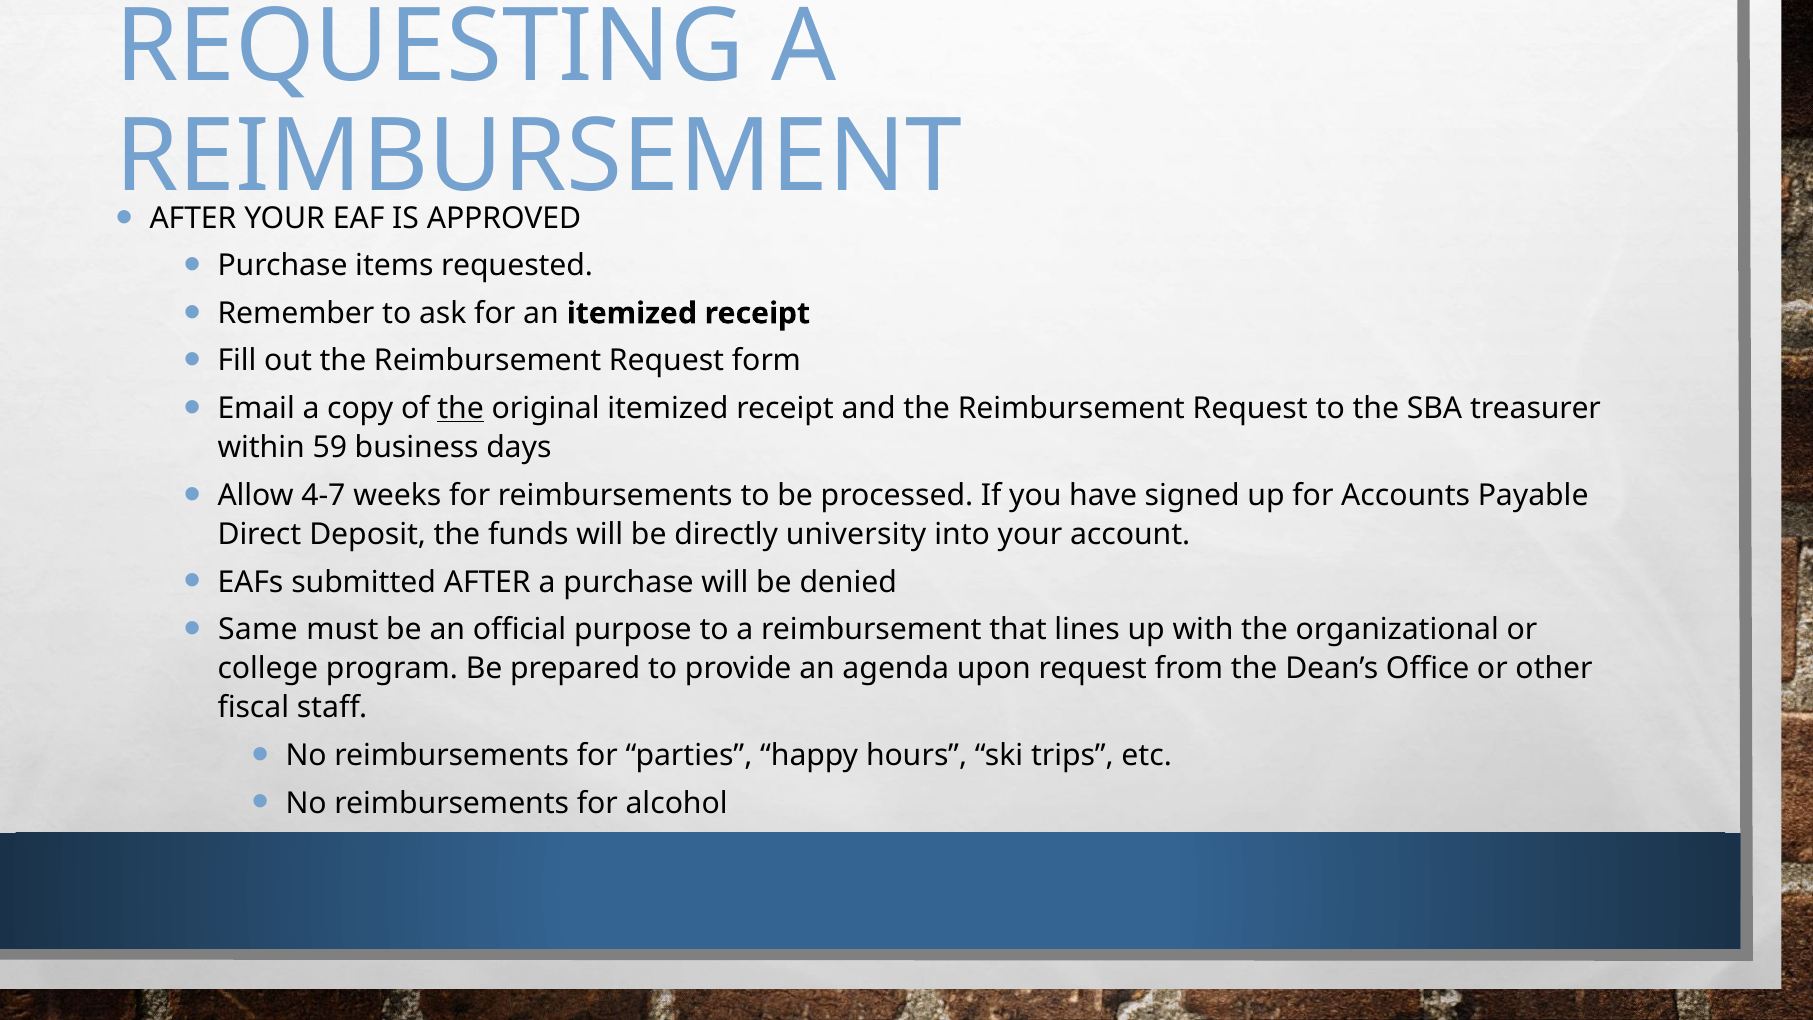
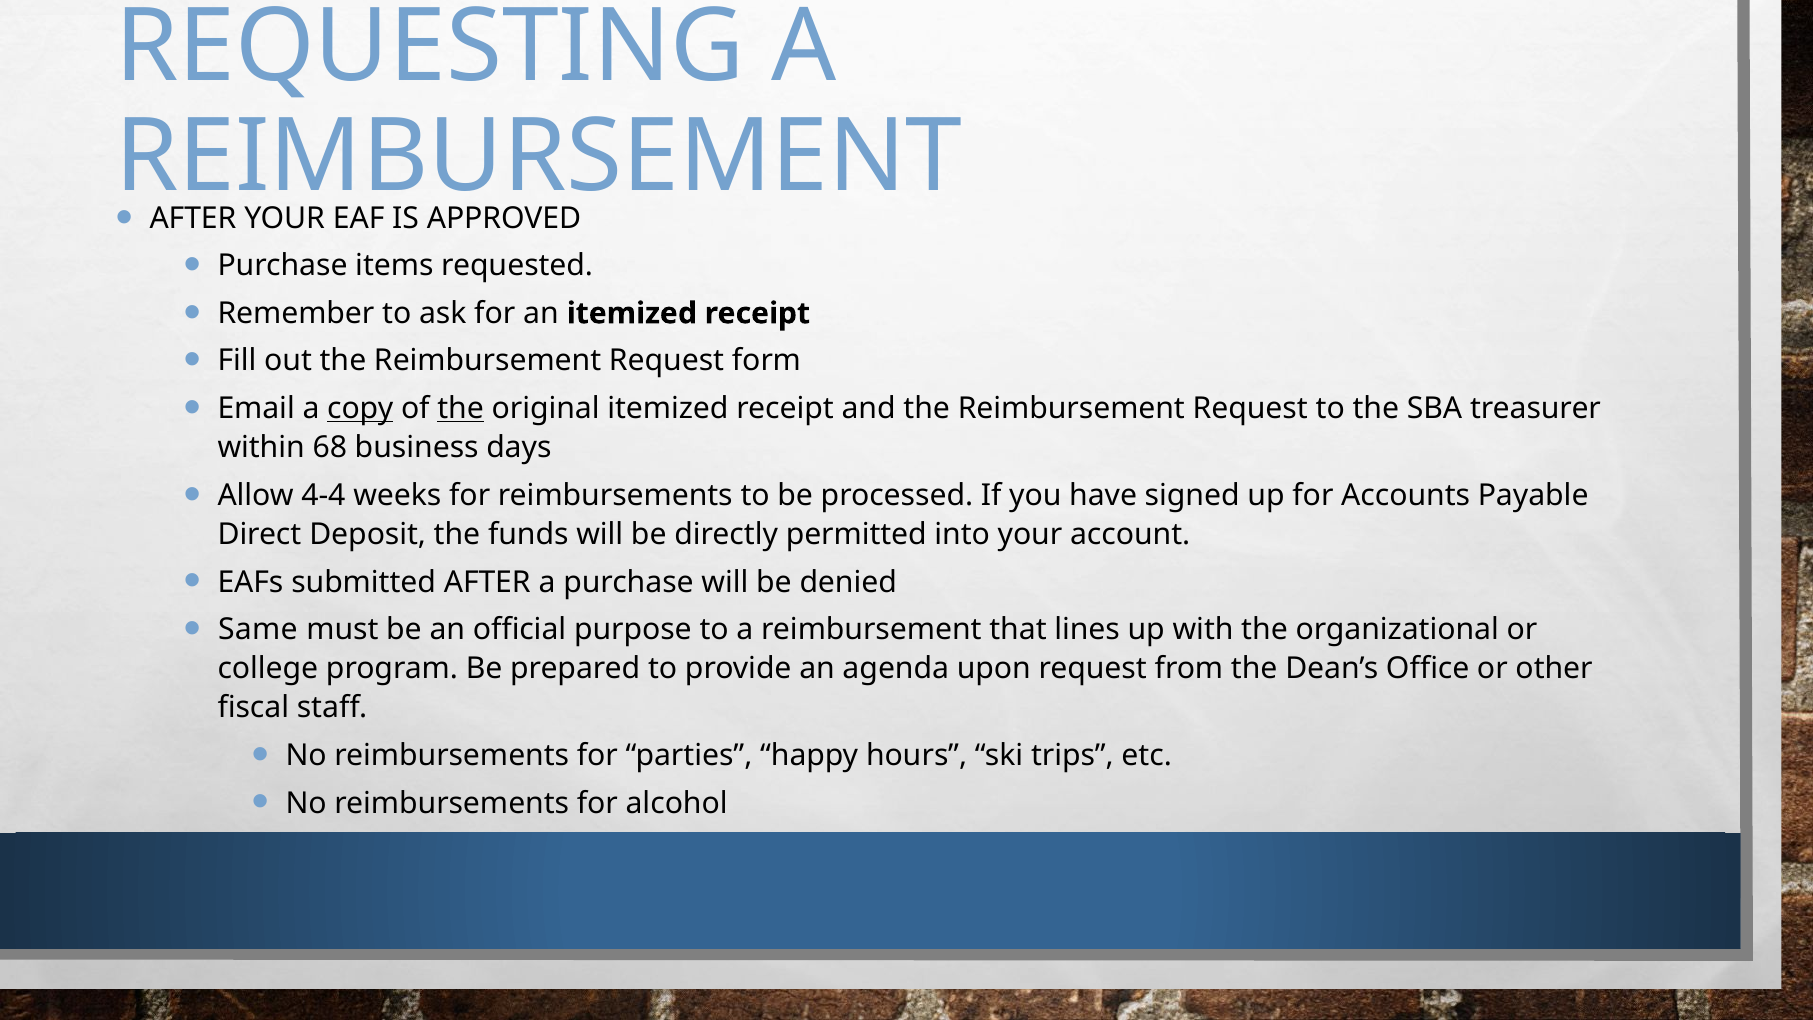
copy underline: none -> present
59: 59 -> 68
4-7: 4-7 -> 4-4
university: university -> permitted
